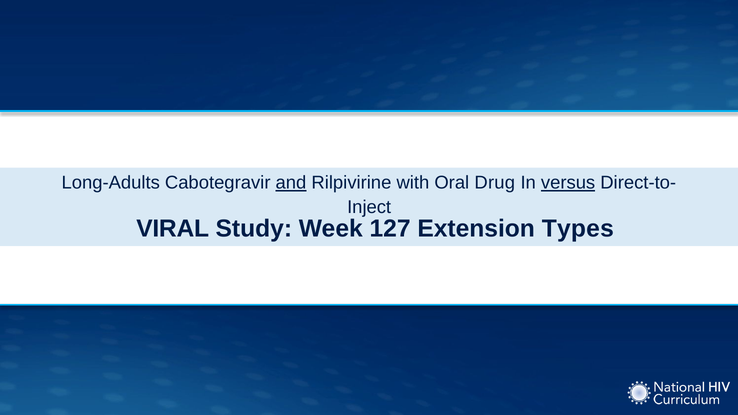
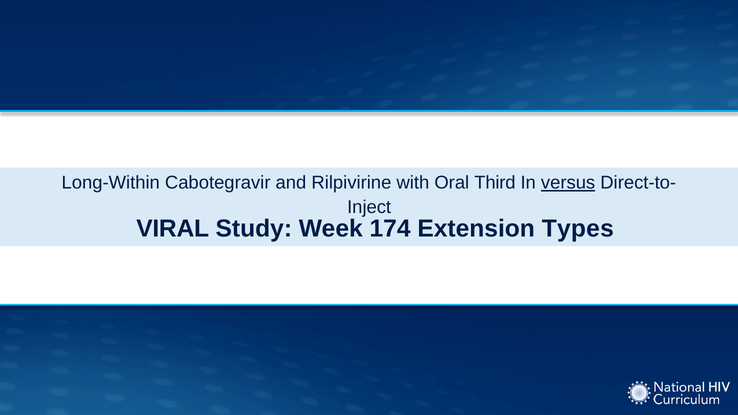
Long-Adults: Long-Adults -> Long-Within
and underline: present -> none
Drug: Drug -> Third
127: 127 -> 174
